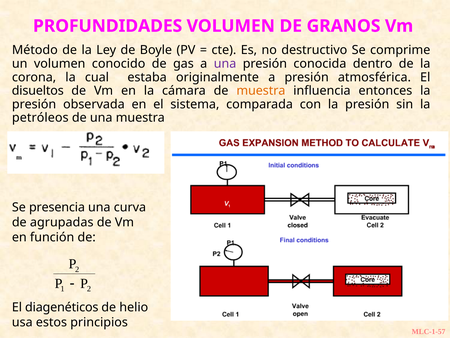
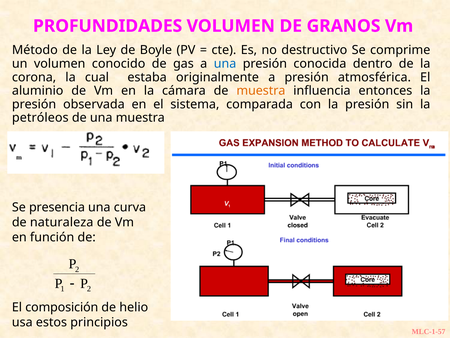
una at (225, 64) colour: purple -> blue
disueltos: disueltos -> aluminio
agrupadas: agrupadas -> naturaleza
diagenéticos: diagenéticos -> composición
